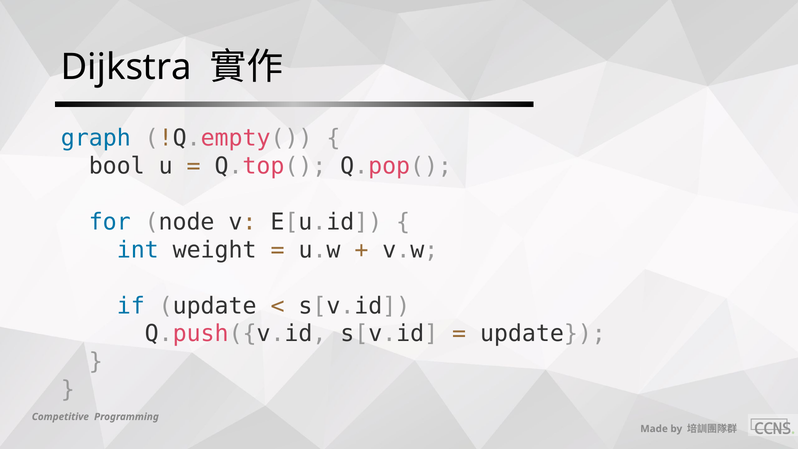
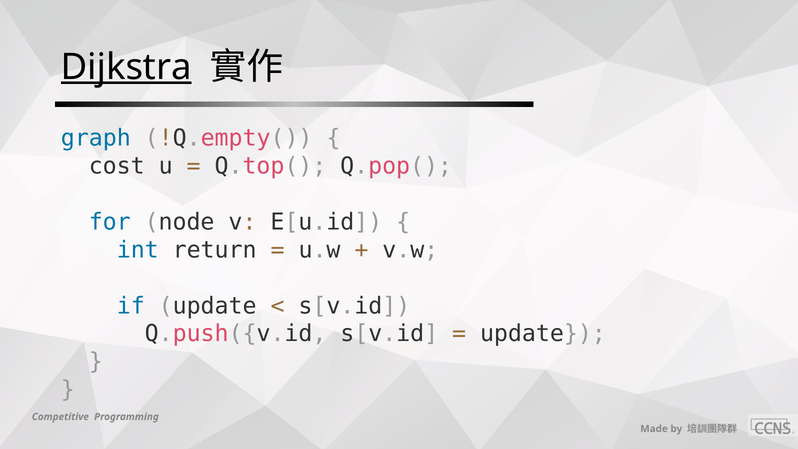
Dijkstra underline: none -> present
bool: bool -> cost
weight: weight -> return
